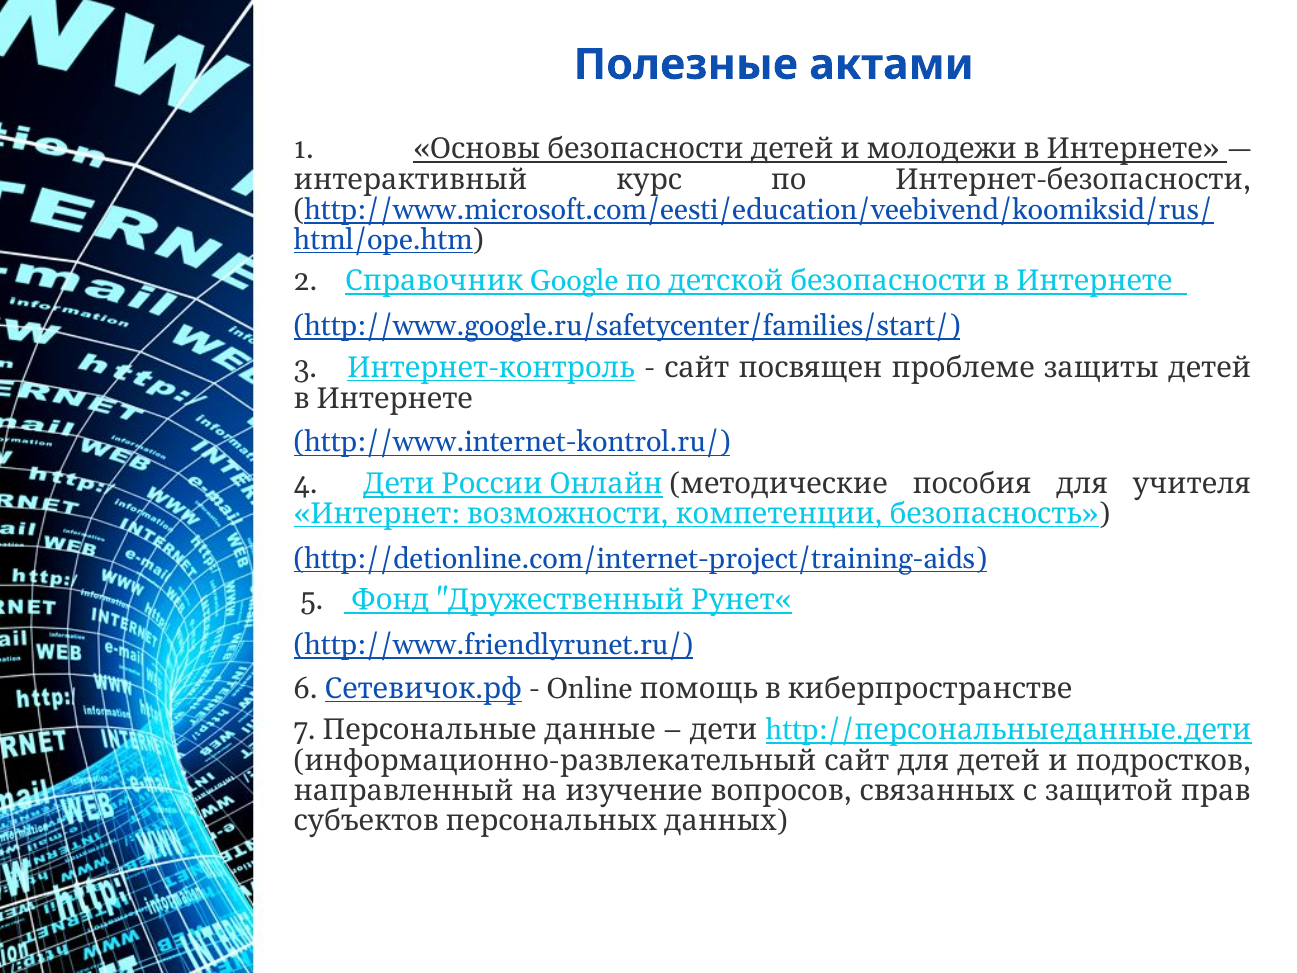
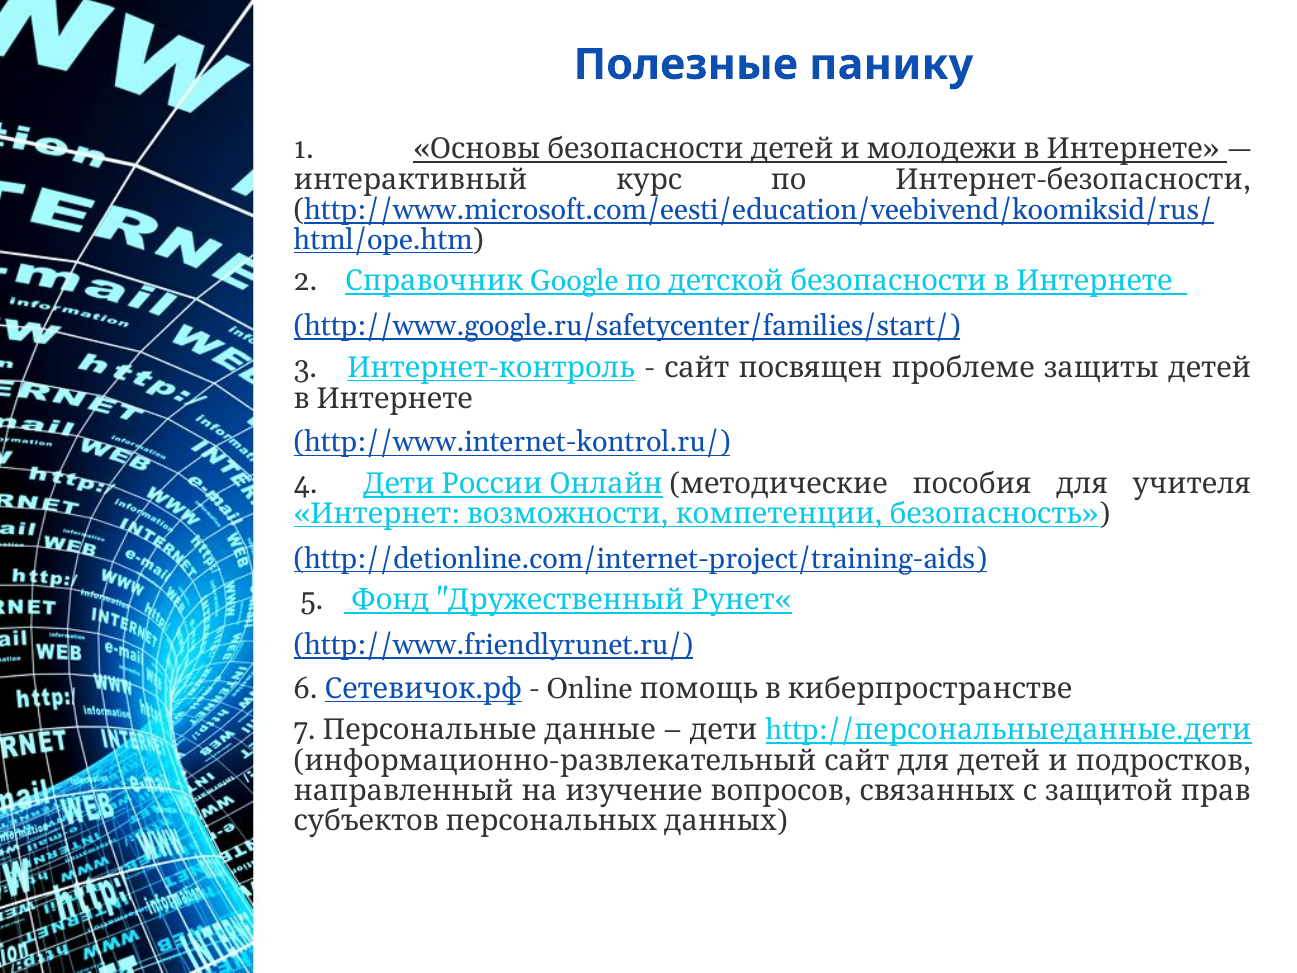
актами: актами -> панику
